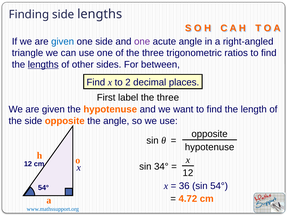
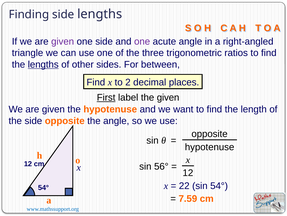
given at (63, 41) colour: blue -> purple
First underline: none -> present
label the three: three -> given
34°: 34° -> 56°
36: 36 -> 22
4.72: 4.72 -> 7.59
